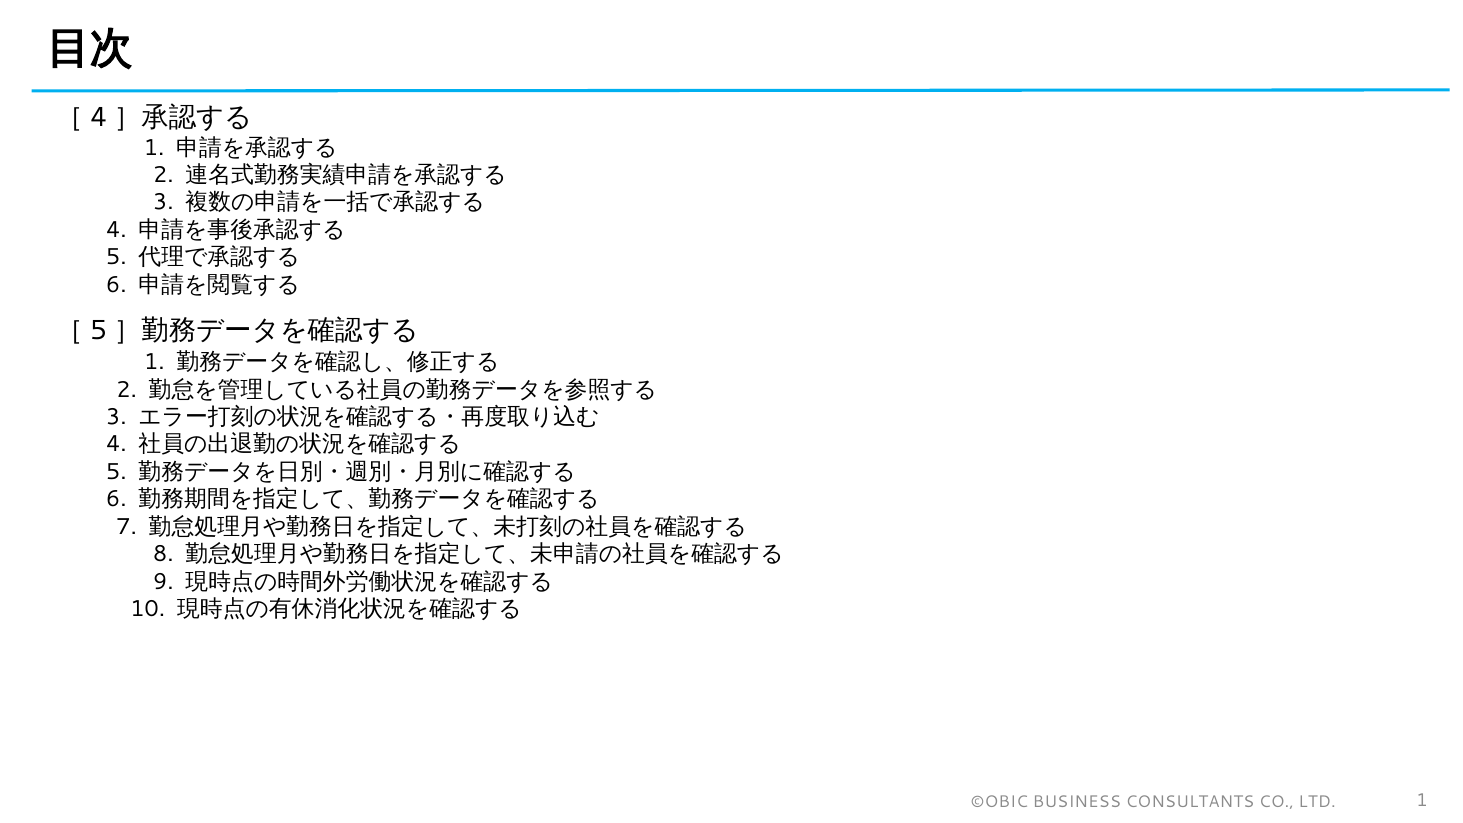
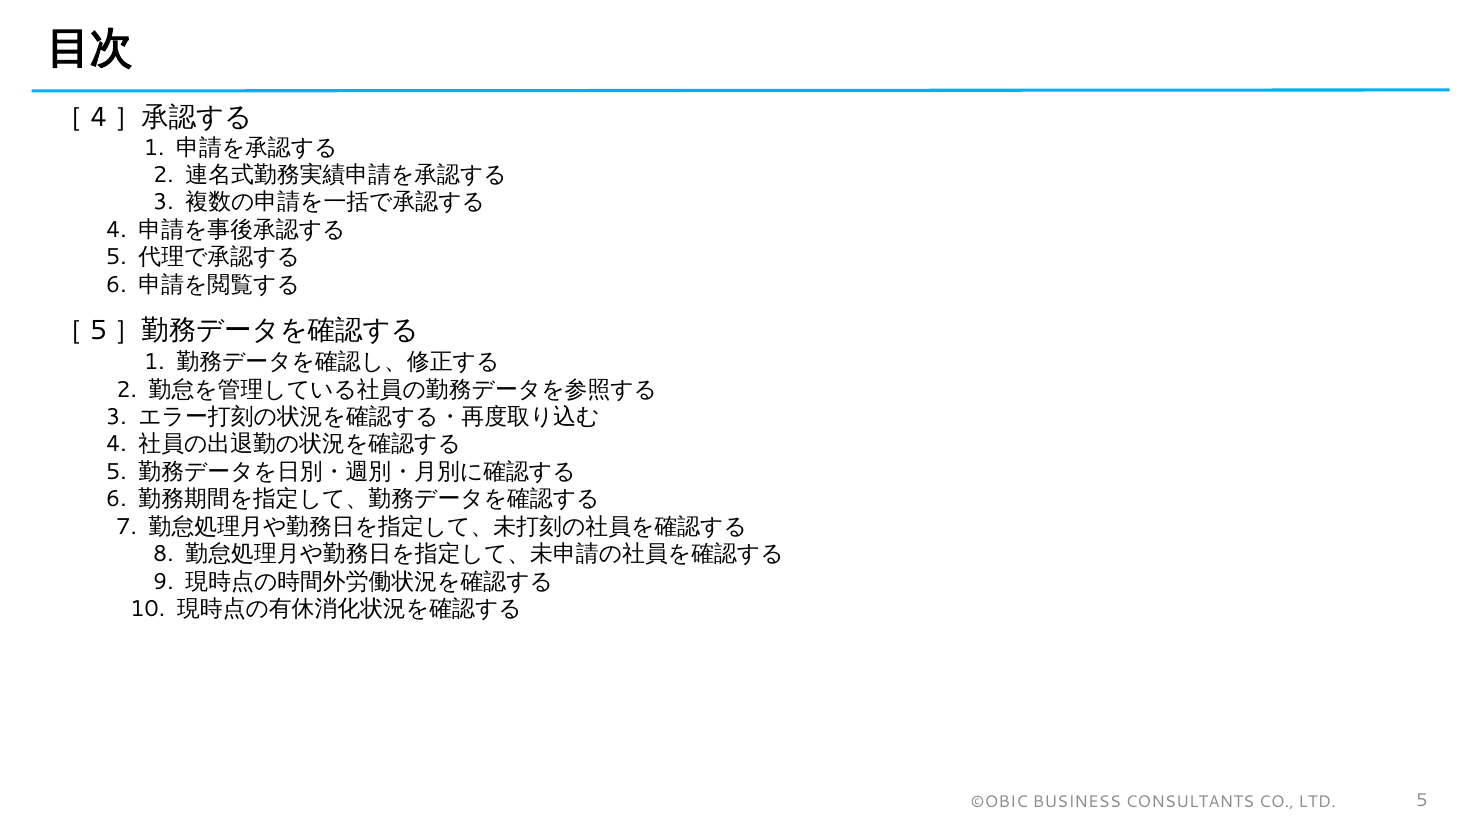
LTD 1: 1 -> 5
